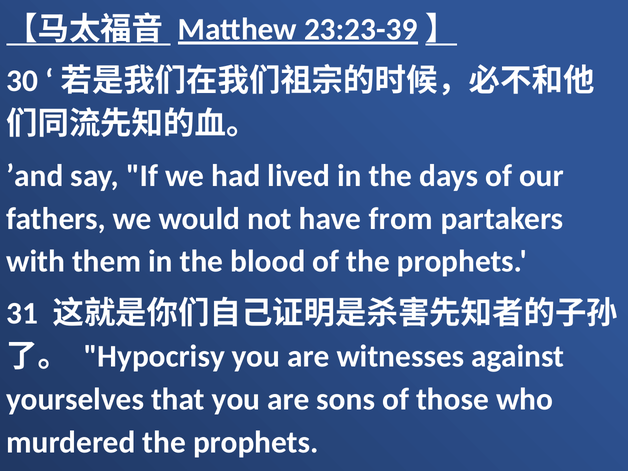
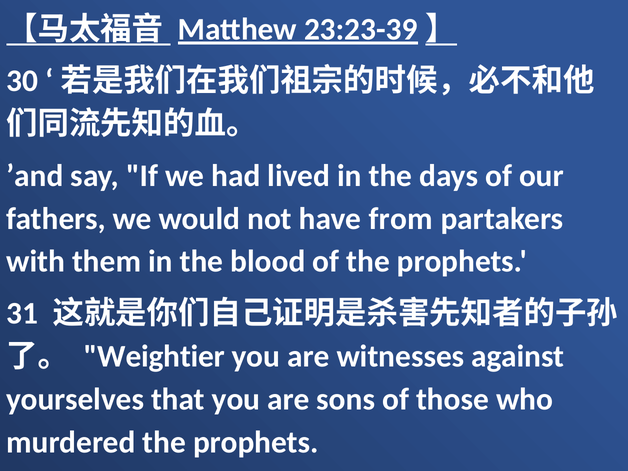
Hypocrisy: Hypocrisy -> Weightier
